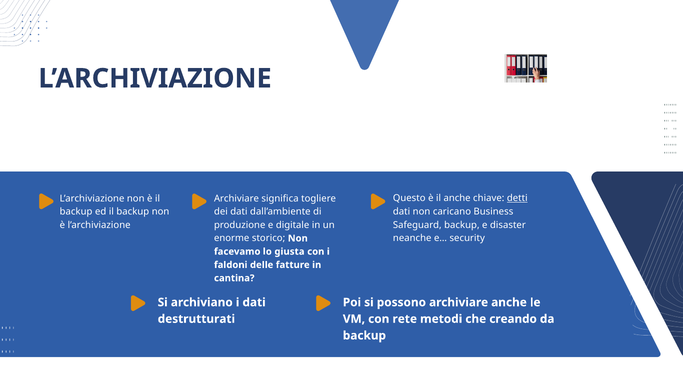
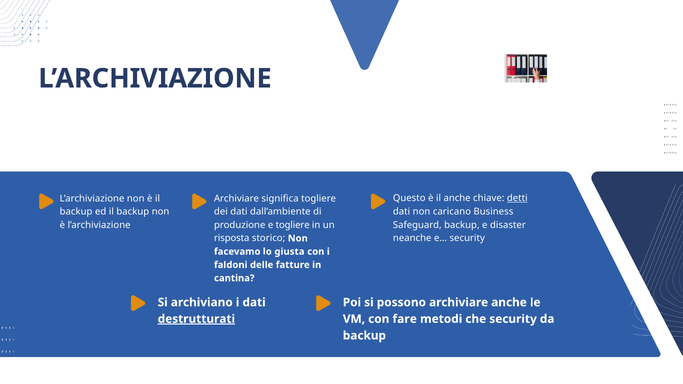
e digitale: digitale -> togliere
enorme: enorme -> risposta
destrutturati underline: none -> present
rete: rete -> fare
che creando: creando -> security
